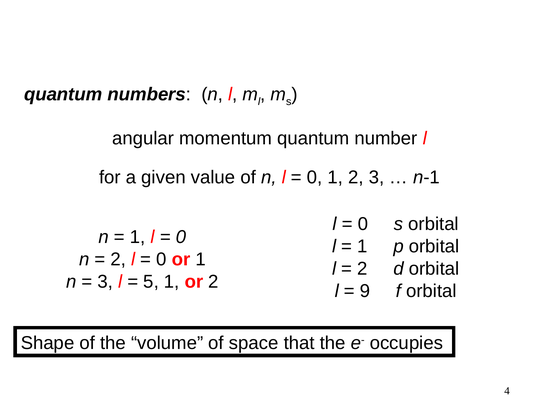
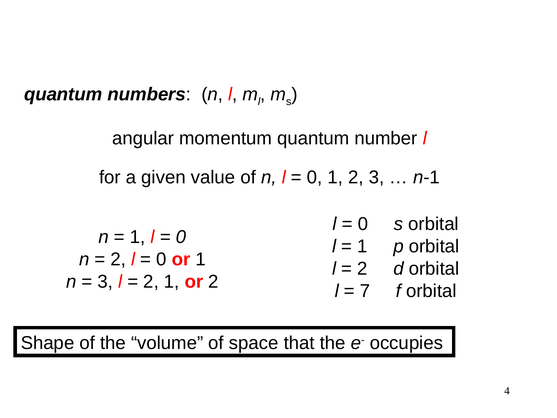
5 at (151, 281): 5 -> 2
9: 9 -> 7
